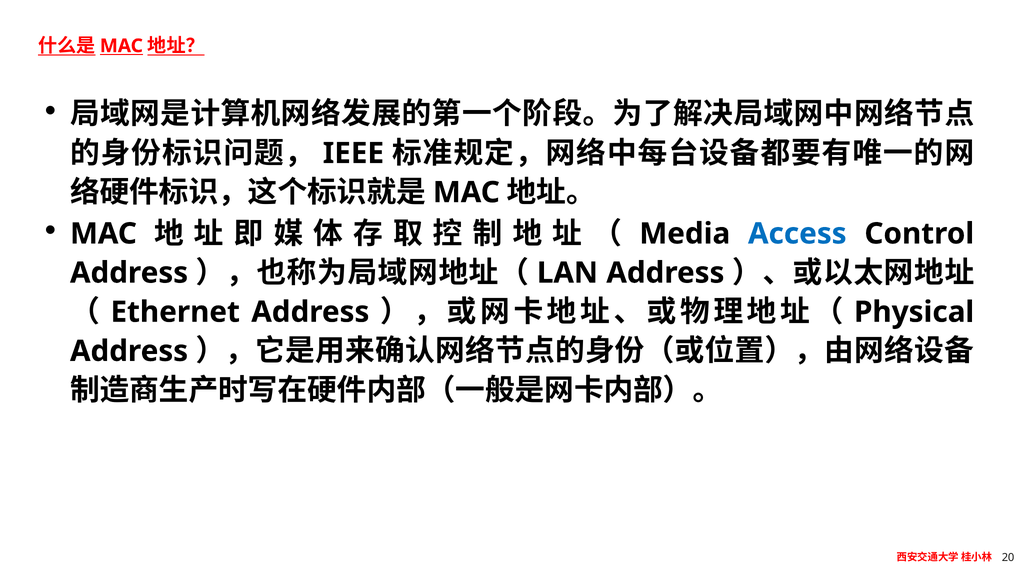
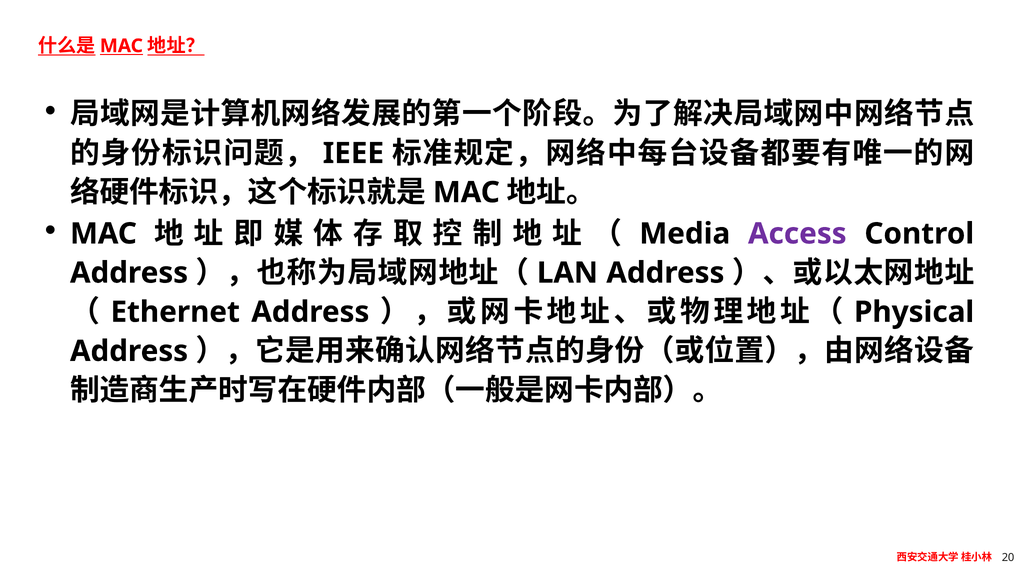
Access colour: blue -> purple
